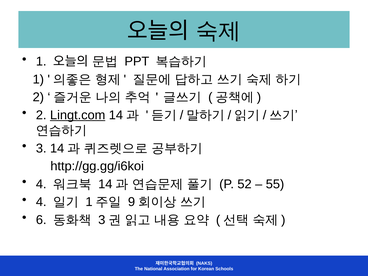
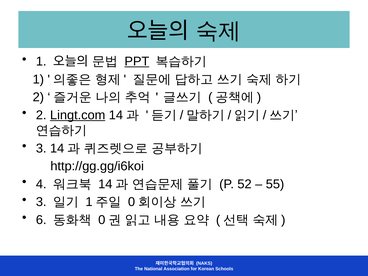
PPT underline: none -> present
4 at (41, 202): 4 -> 3
9 at (132, 202): 9 -> 0
3 at (102, 220): 3 -> 0
